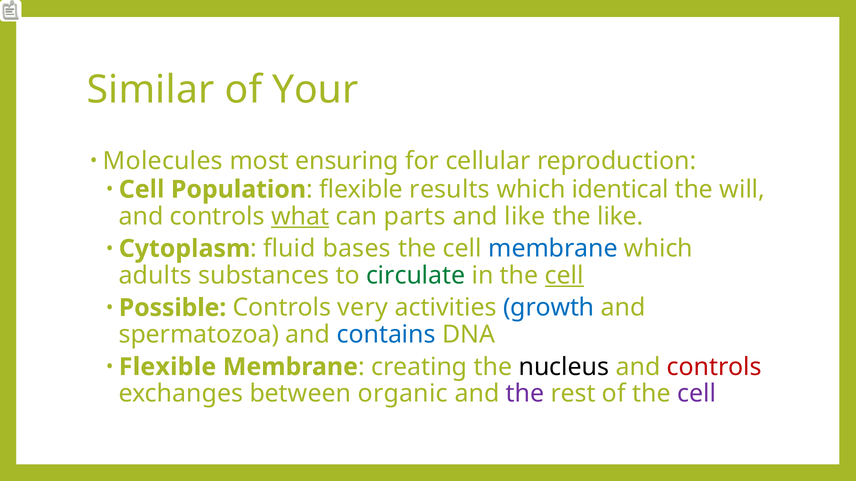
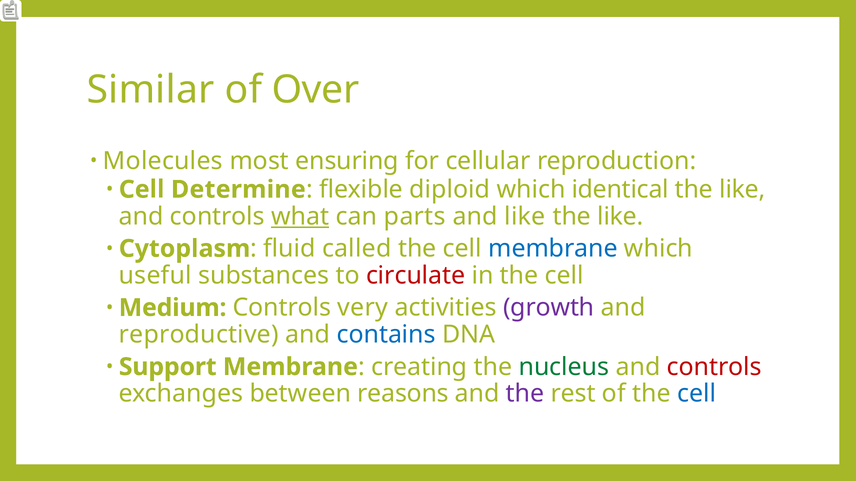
Your: Your -> Over
Population: Population -> Determine
results: results -> diploid
will at (742, 190): will -> like
bases: bases -> called
adults: adults -> useful
circulate colour: green -> red
cell at (564, 276) underline: present -> none
Possible: Possible -> Medium
growth colour: blue -> purple
spermatozoa: spermatozoa -> reproductive
Flexible at (168, 367): Flexible -> Support
nucleus colour: black -> green
organic: organic -> reasons
cell at (697, 394) colour: purple -> blue
